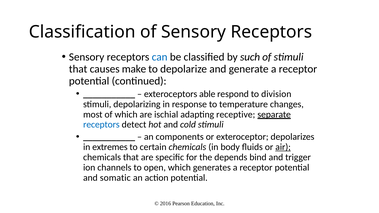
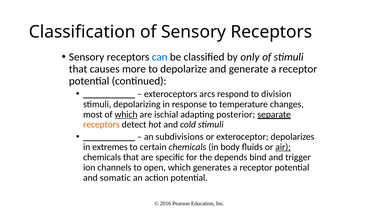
such: such -> only
make: make -> more
able: able -> arcs
which at (126, 114) underline: none -> present
receptive: receptive -> posterior
receptors at (101, 125) colour: blue -> orange
components: components -> subdivisions
